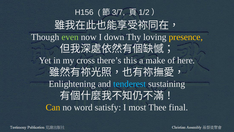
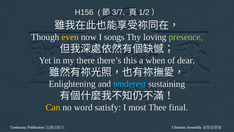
even colour: light green -> yellow
down: down -> songs
presence colour: yellow -> light green
cross: cross -> there
make: make -> when
here: here -> dear
